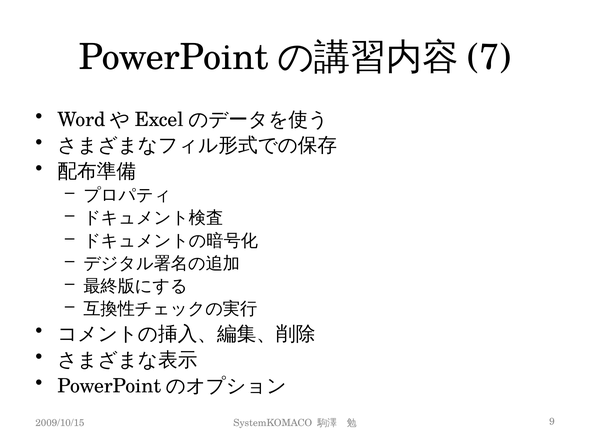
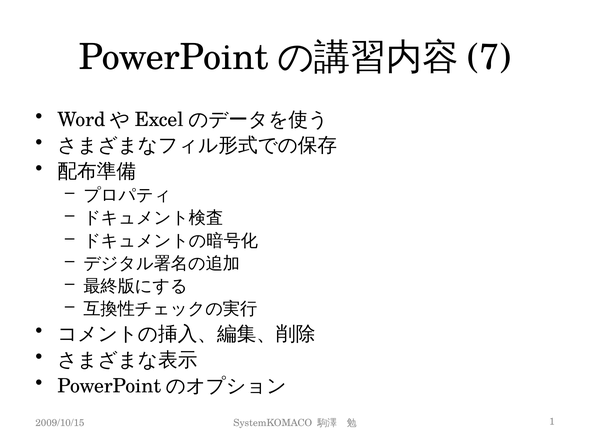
9: 9 -> 1
